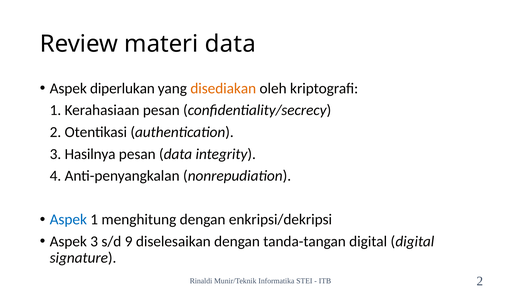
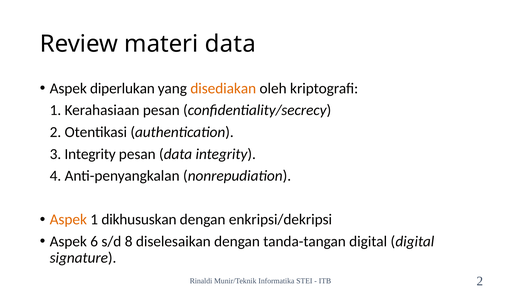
3 Hasilnya: Hasilnya -> Integrity
Aspek at (68, 220) colour: blue -> orange
menghitung: menghitung -> dikhususkan
Aspek 3: 3 -> 6
9: 9 -> 8
